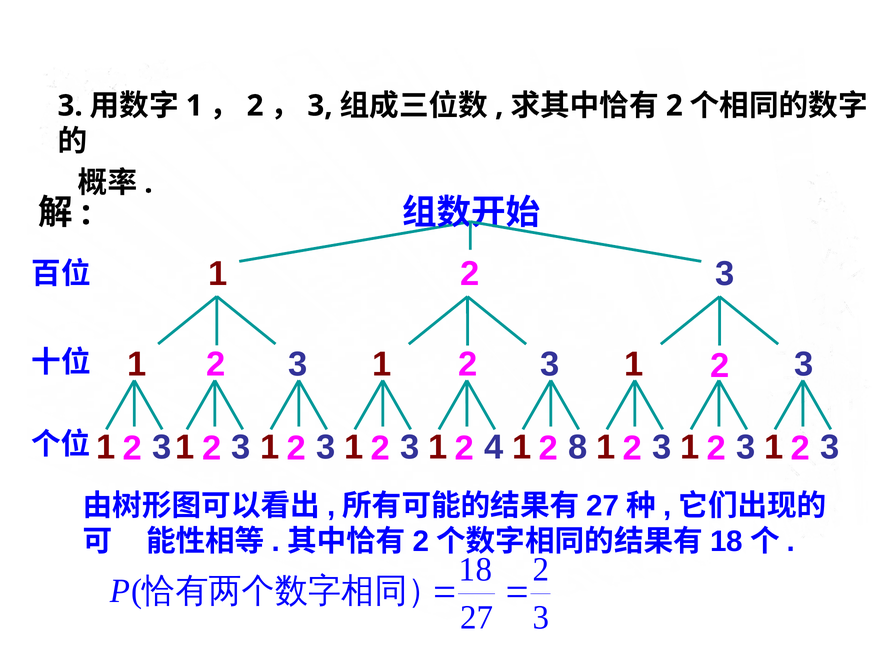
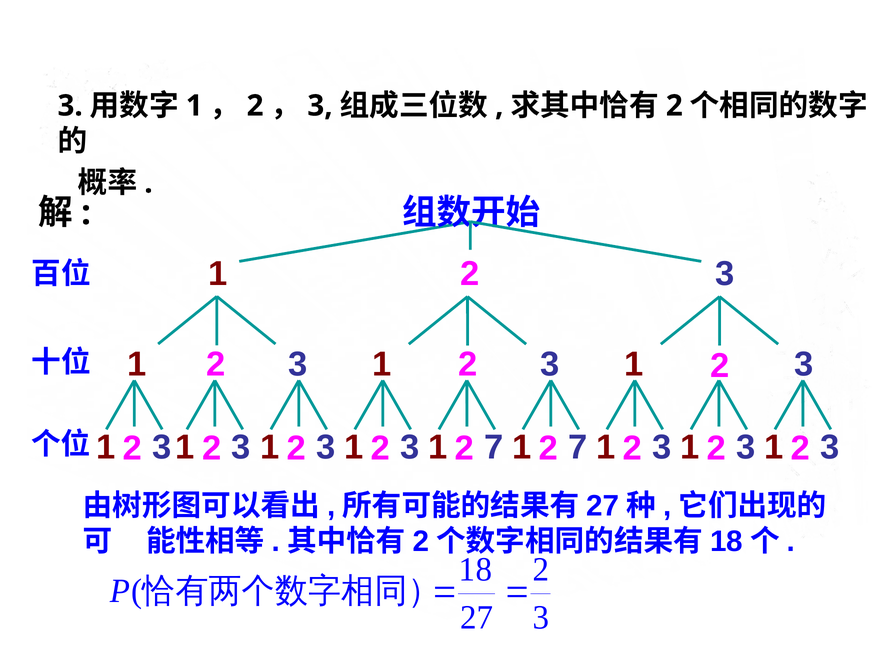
4 at (494, 447): 4 -> 7
8 at (578, 447): 8 -> 7
